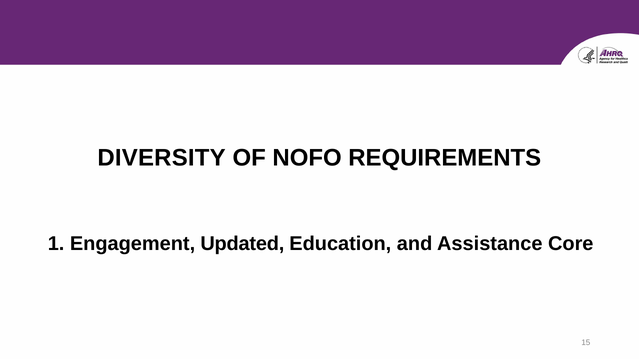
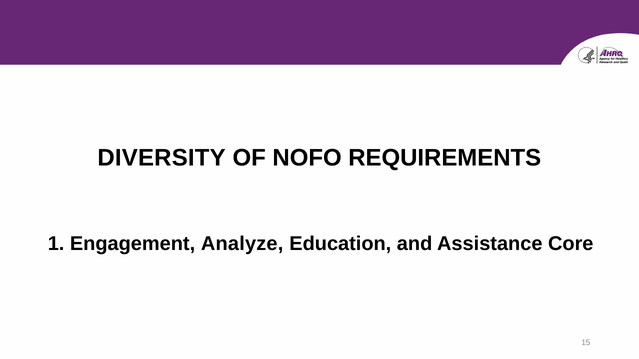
Updated: Updated -> Analyze
